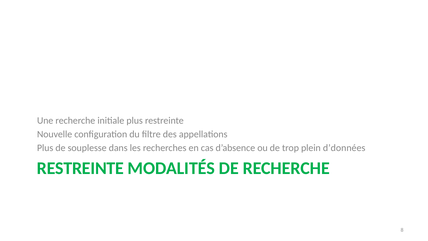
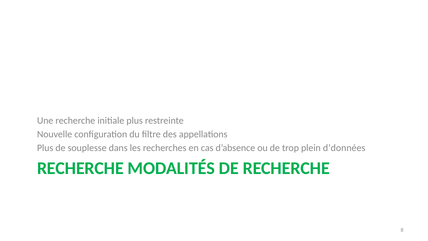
RESTREINTE at (80, 168): RESTREINTE -> RECHERCHE
